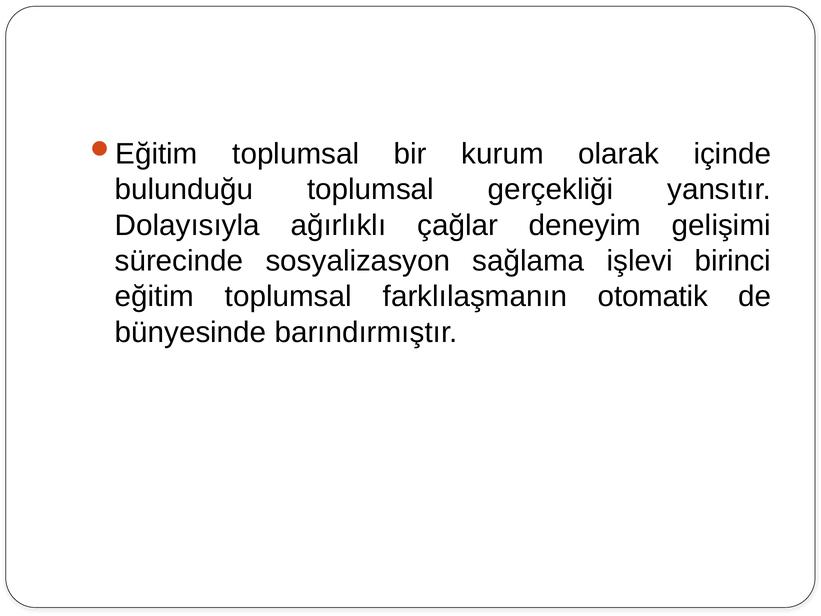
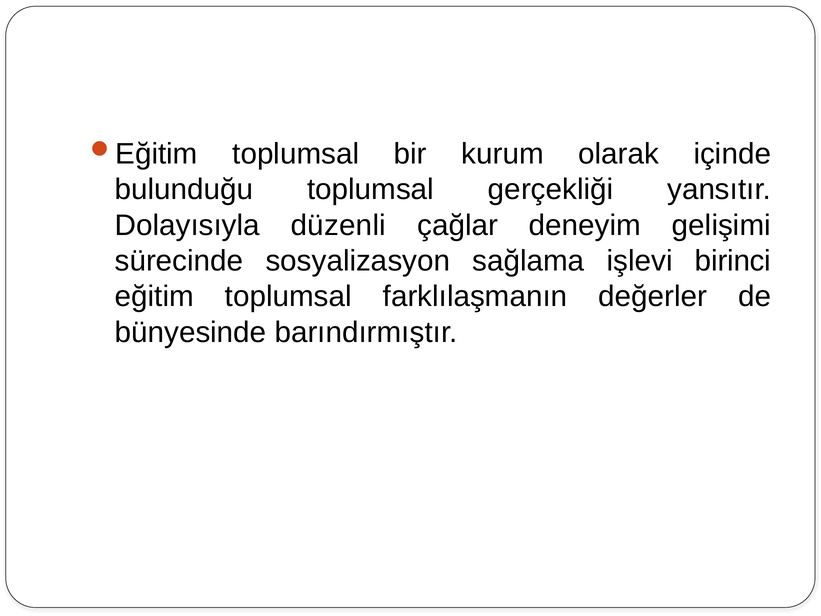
ağırlıklı: ağırlıklı -> düzenli
otomatik: otomatik -> değerler
